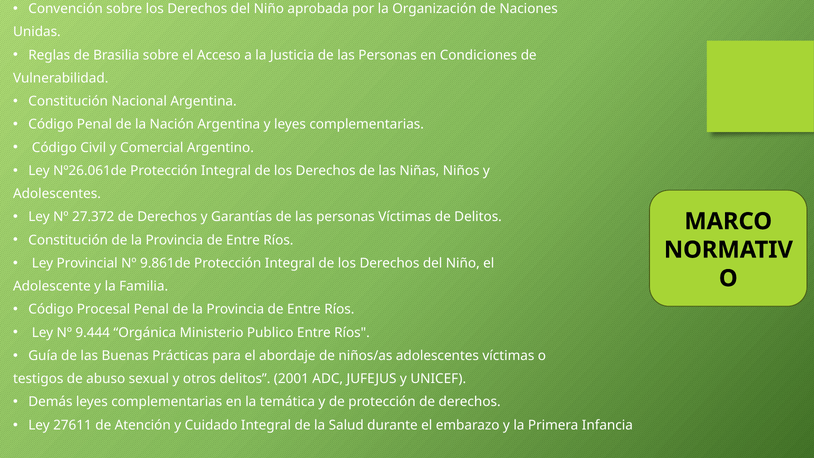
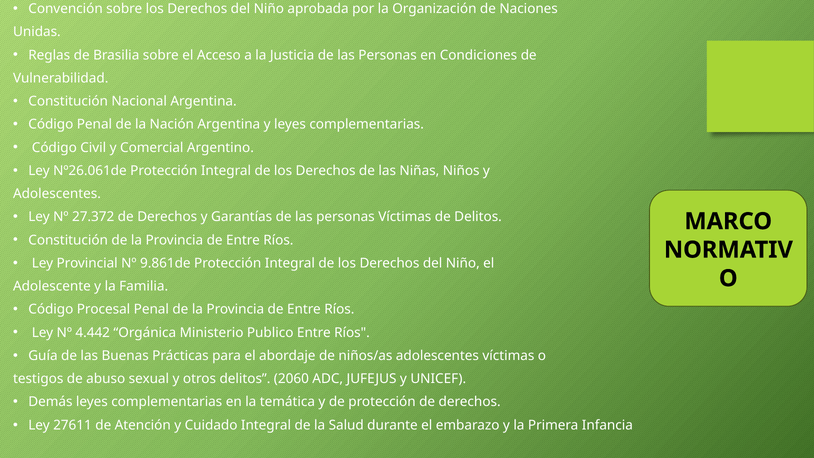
9.444: 9.444 -> 4.442
2001: 2001 -> 2060
